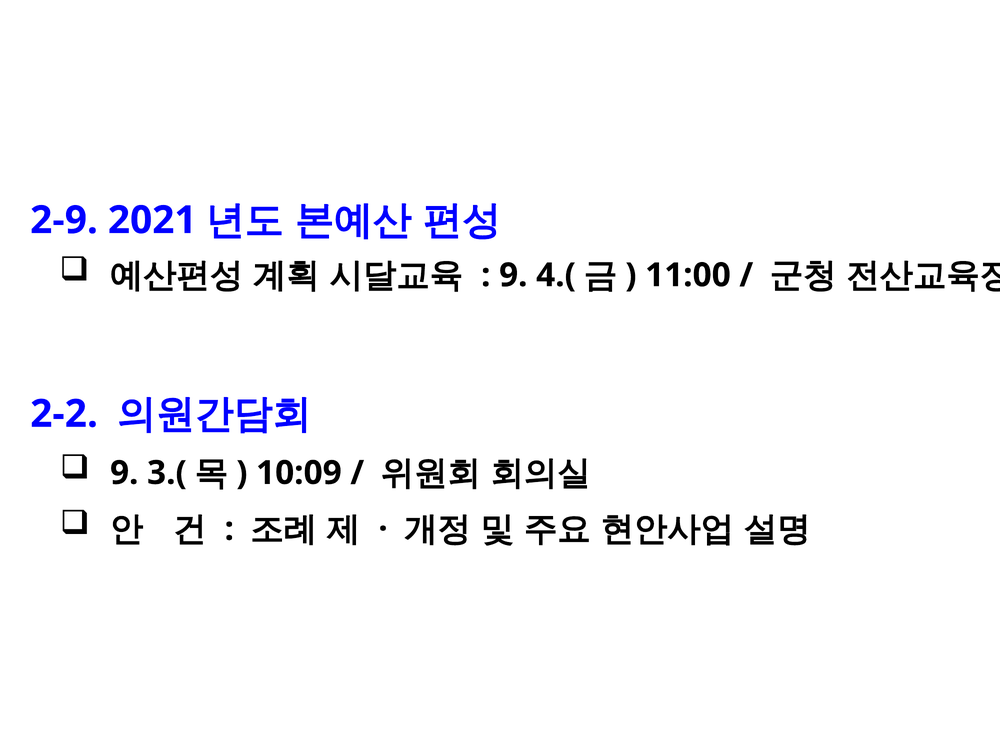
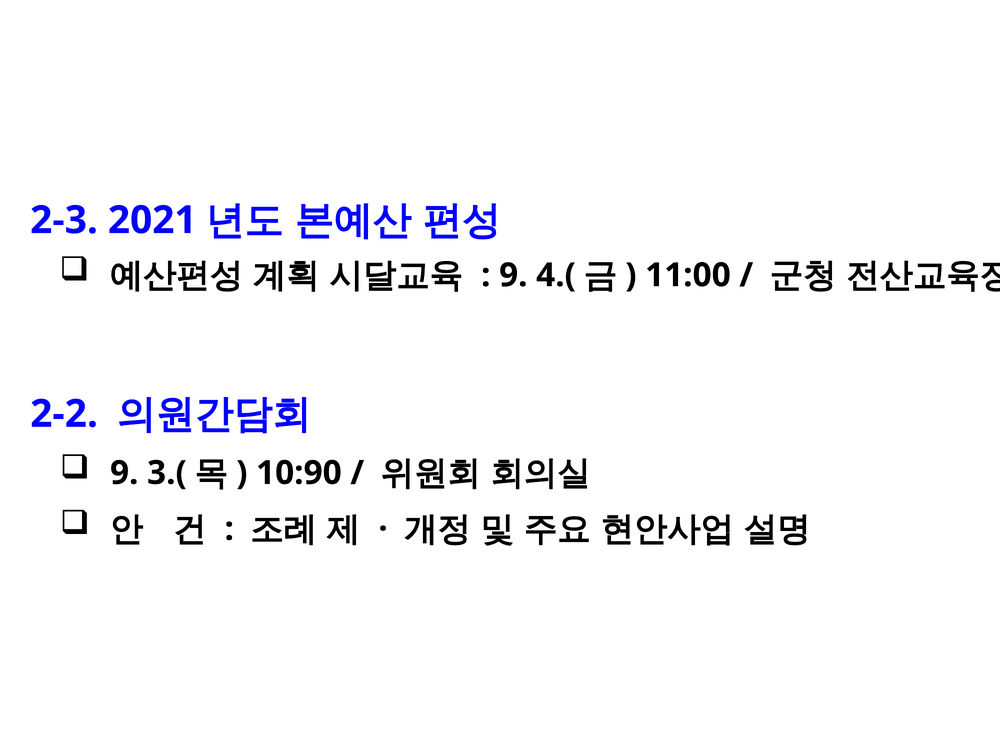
2-9: 2-9 -> 2-3
10:09: 10:09 -> 10:90
